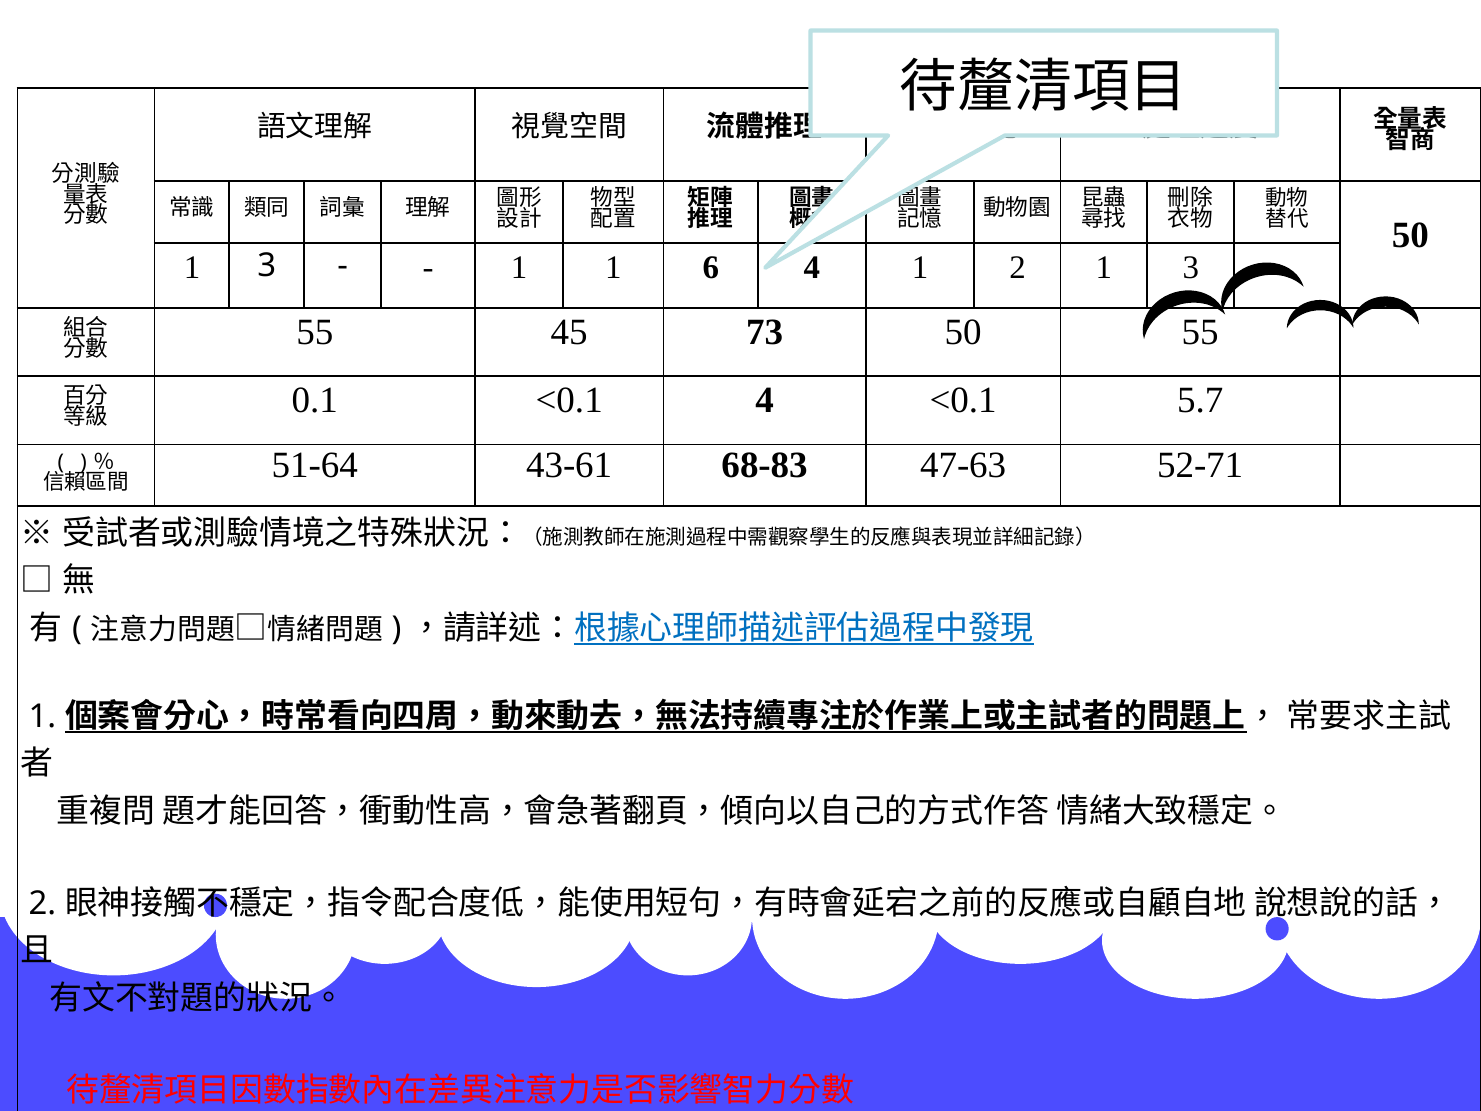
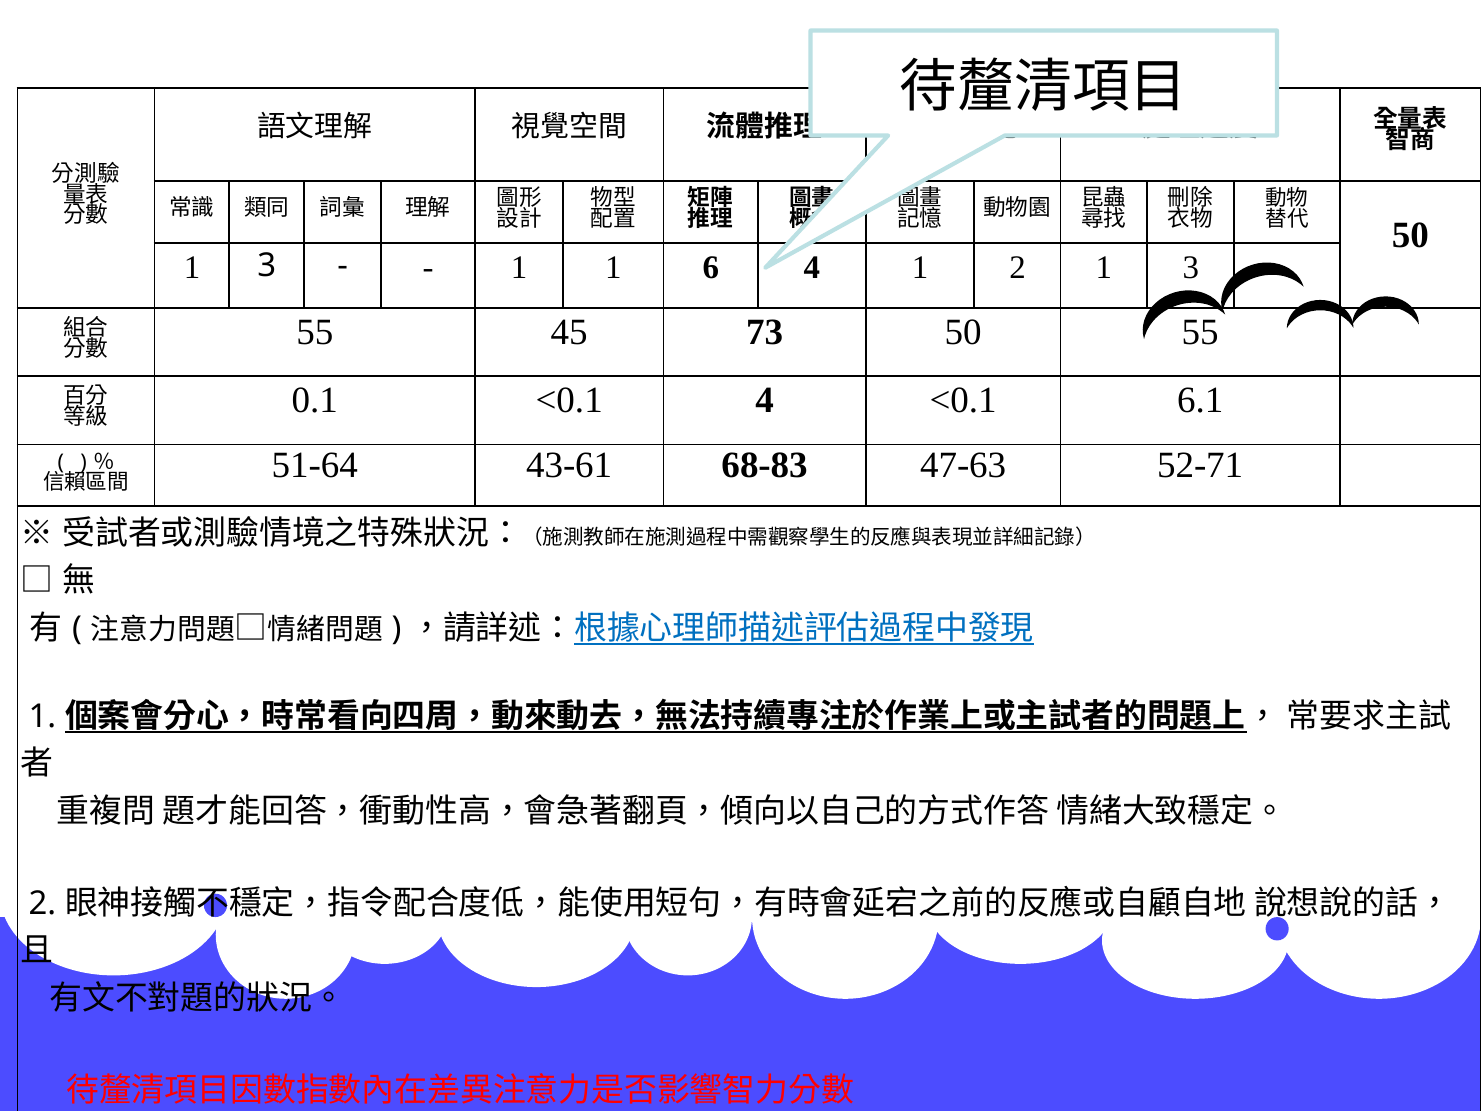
5.7: 5.7 -> 6.1
